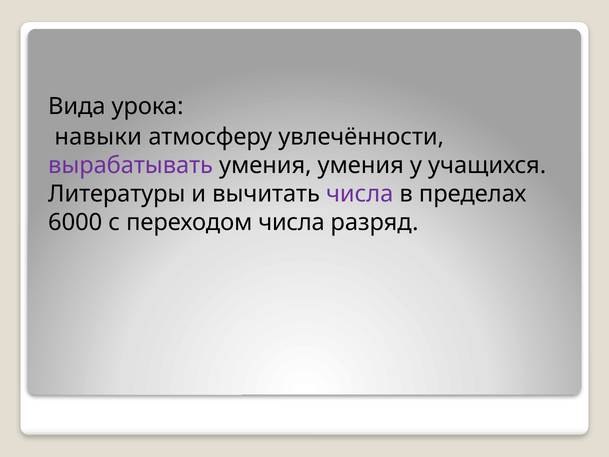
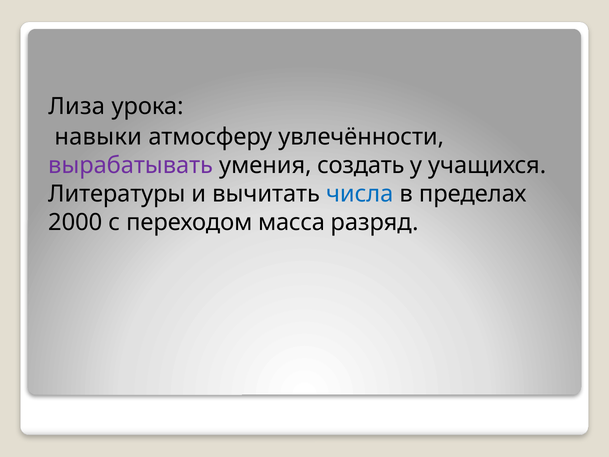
Вида: Вида -> Лиза
умения умения: умения -> создать
числа at (360, 194) colour: purple -> blue
6000: 6000 -> 2000
переходом числа: числа -> масса
